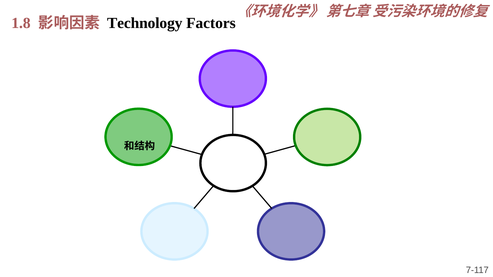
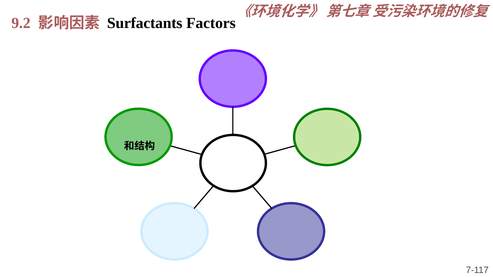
1.8: 1.8 -> 9.2
Technology: Technology -> Surfactants
